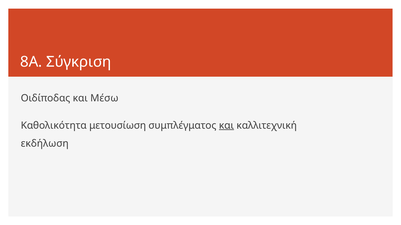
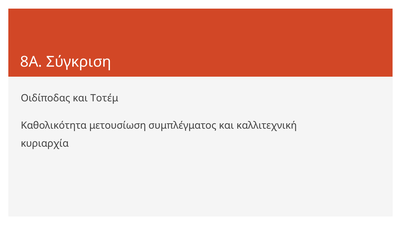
Μέσω: Μέσω -> Τοτέμ
και at (226, 126) underline: present -> none
εκδήλωση: εκδήλωση -> κυριαρχία
